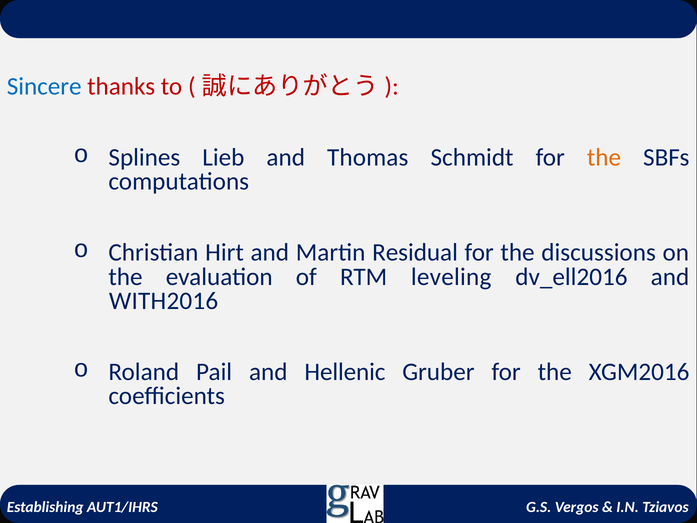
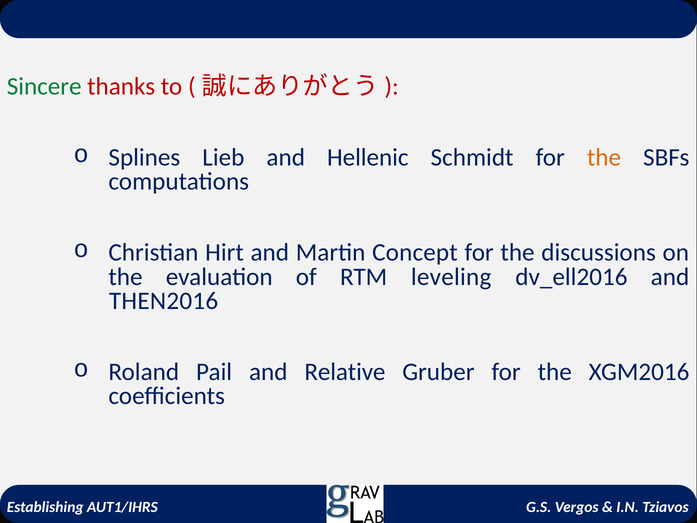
Sincere colour: blue -> green
Thomas: Thomas -> Hellenic
Residual: Residual -> Concept
WITH2016: WITH2016 -> THEN2016
Hellenic: Hellenic -> Relative
